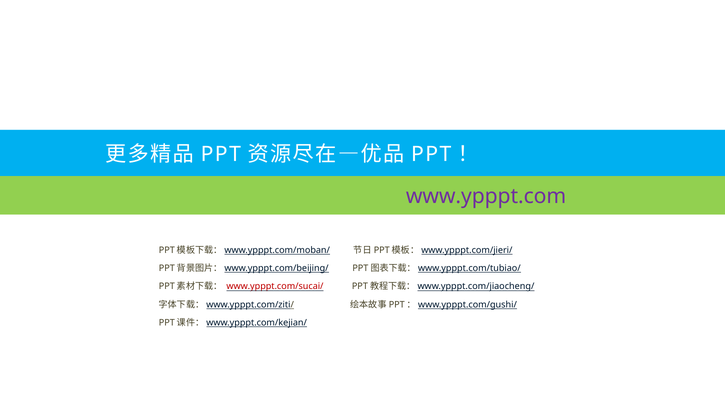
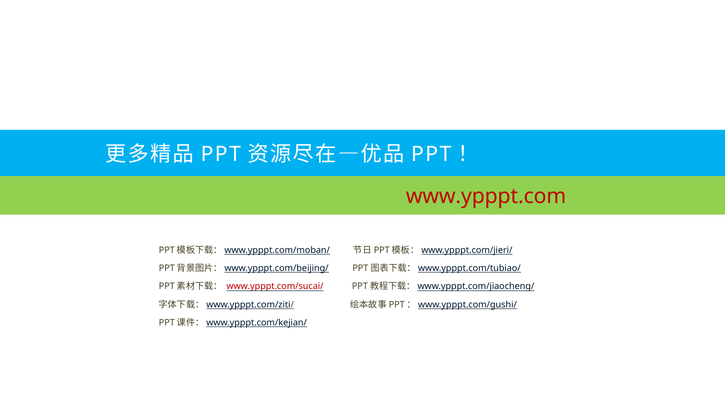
www.ypppt.com colour: purple -> red
